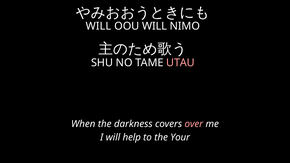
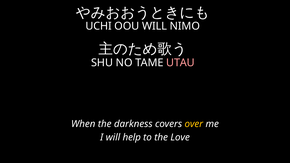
WILL at (98, 26): WILL -> UCHI
over colour: pink -> yellow
Your: Your -> Love
